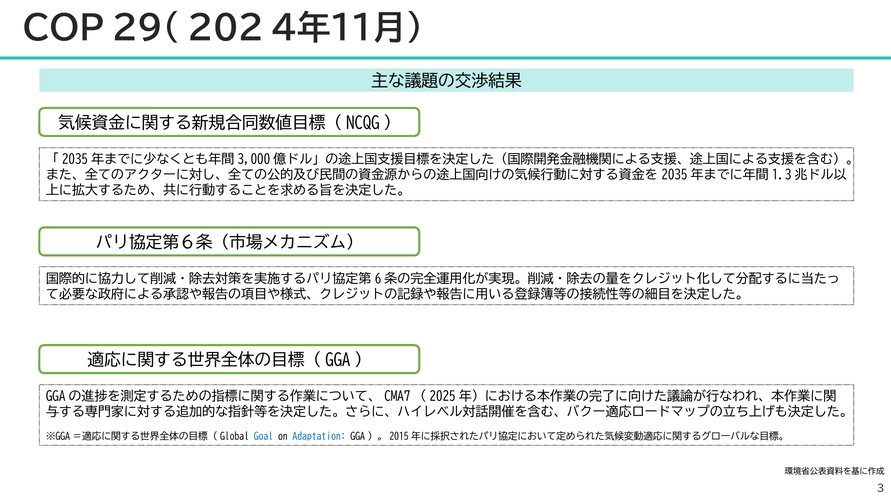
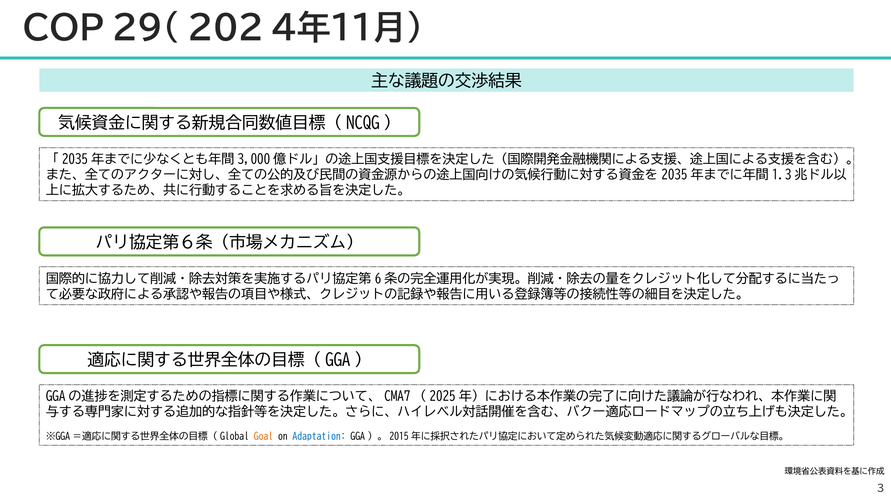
Goal colour: blue -> orange
